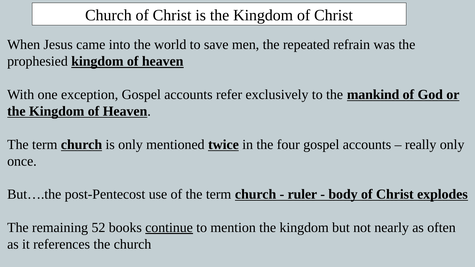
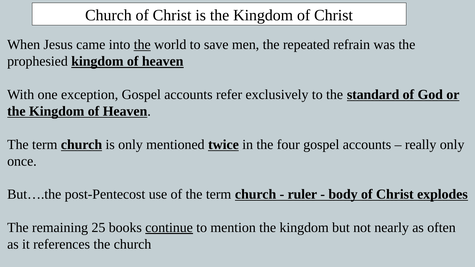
the at (142, 45) underline: none -> present
mankind: mankind -> standard
52: 52 -> 25
